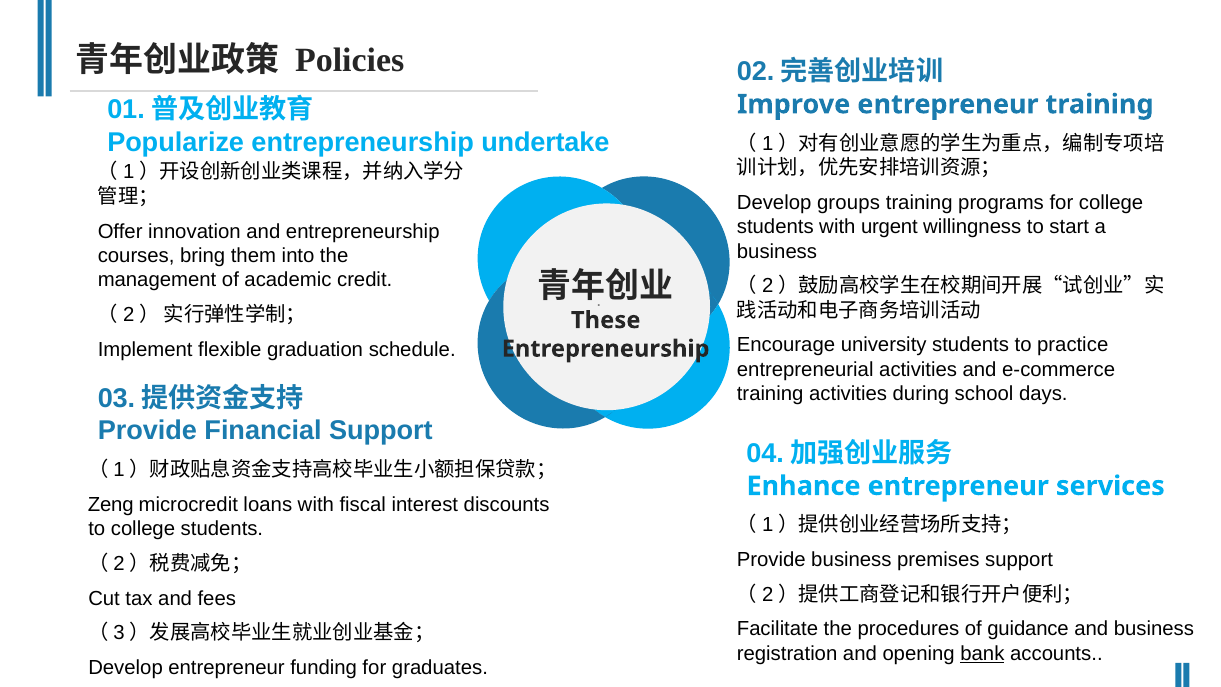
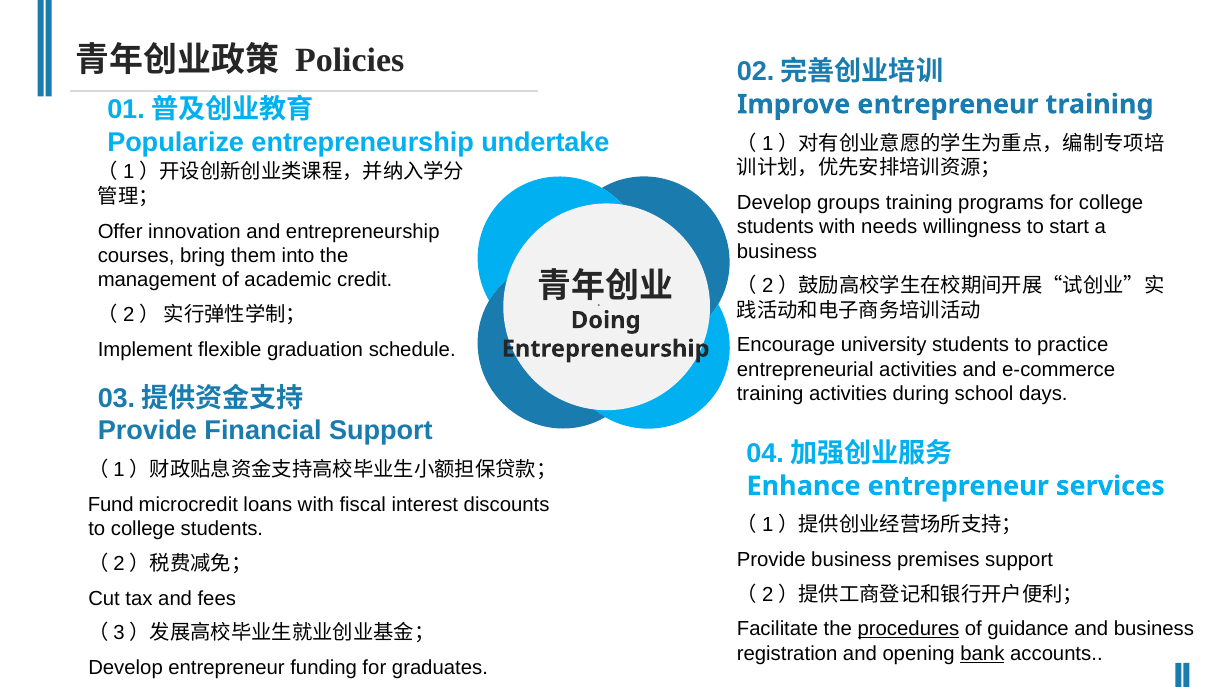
urgent: urgent -> needs
These: These -> Doing
Zeng: Zeng -> Fund
procedures underline: none -> present
